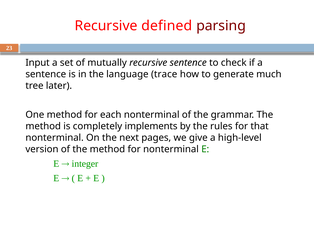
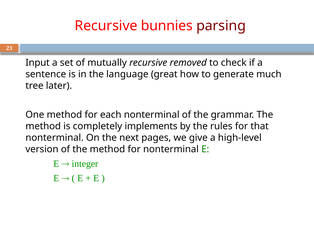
defined: defined -> bunnies
recursive sentence: sentence -> removed
trace: trace -> great
